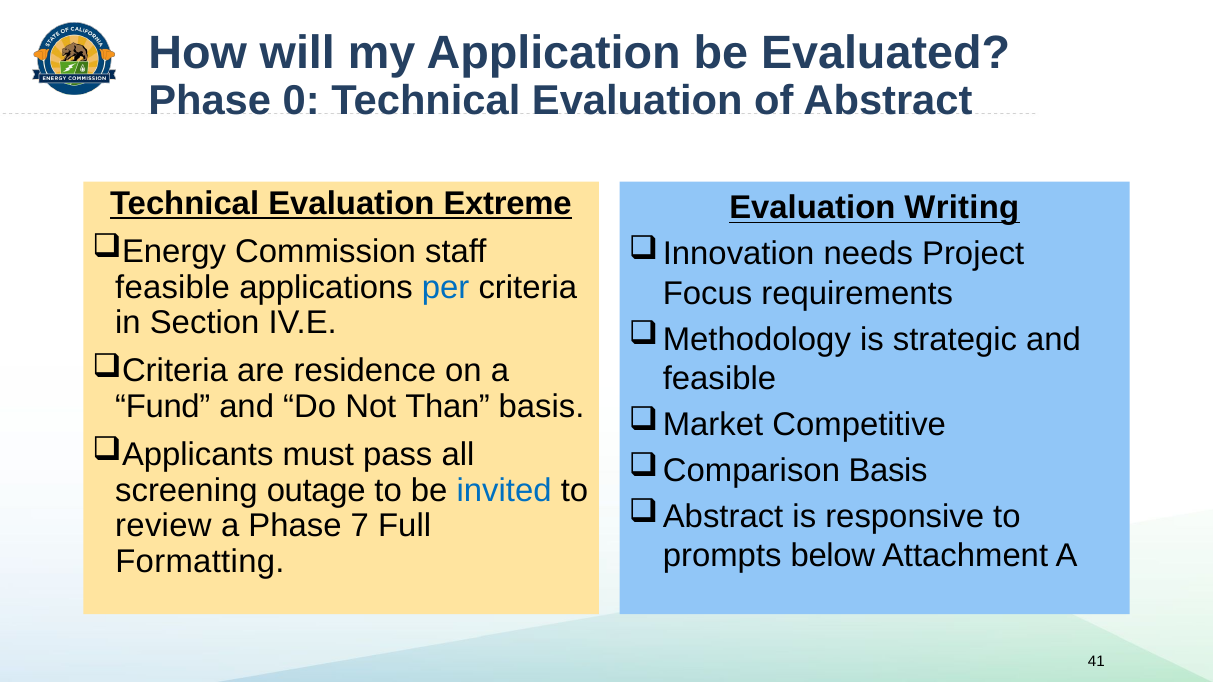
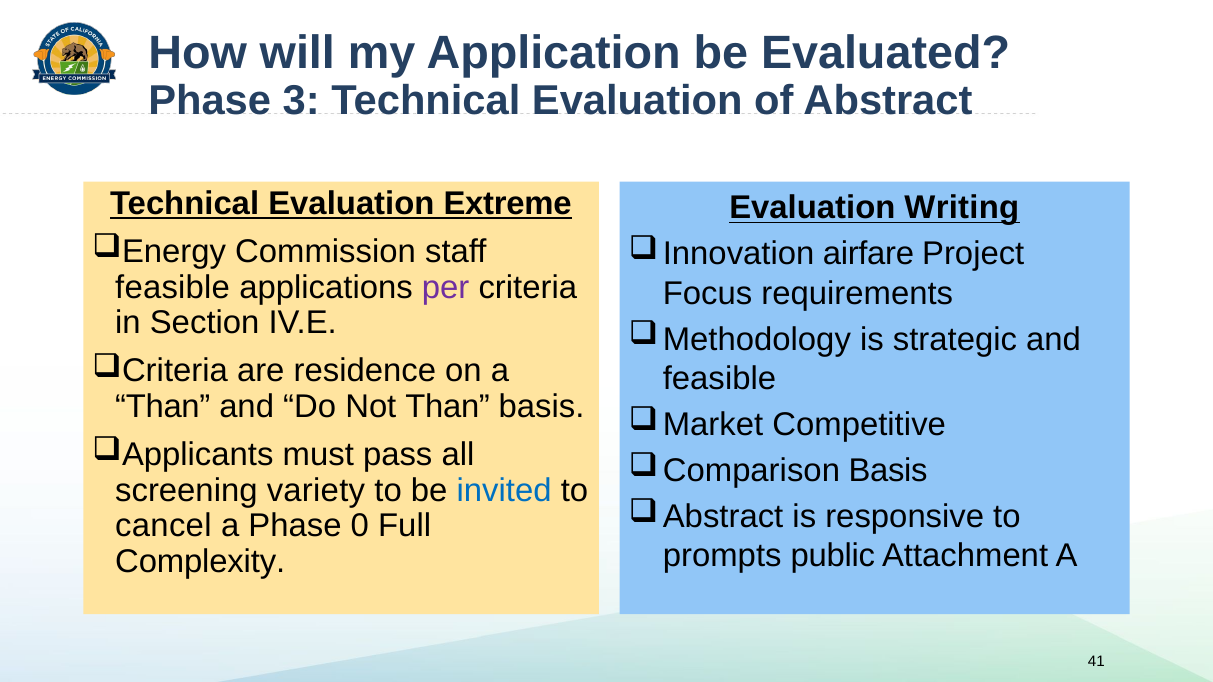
0: 0 -> 3
needs: needs -> airfare
per colour: blue -> purple
Fund at (163, 407): Fund -> Than
outage: outage -> variety
review: review -> cancel
7: 7 -> 0
below: below -> public
Formatting: Formatting -> Complexity
